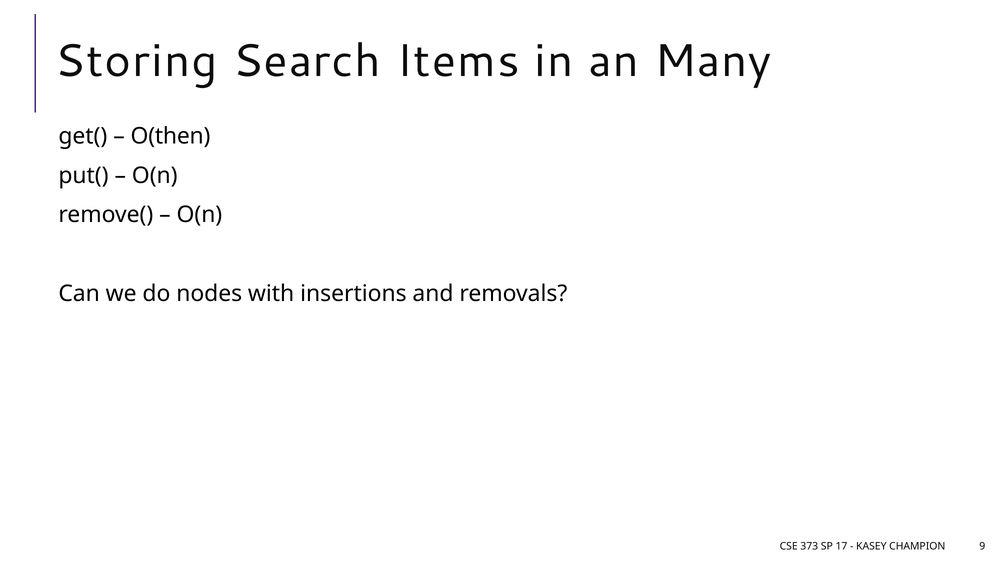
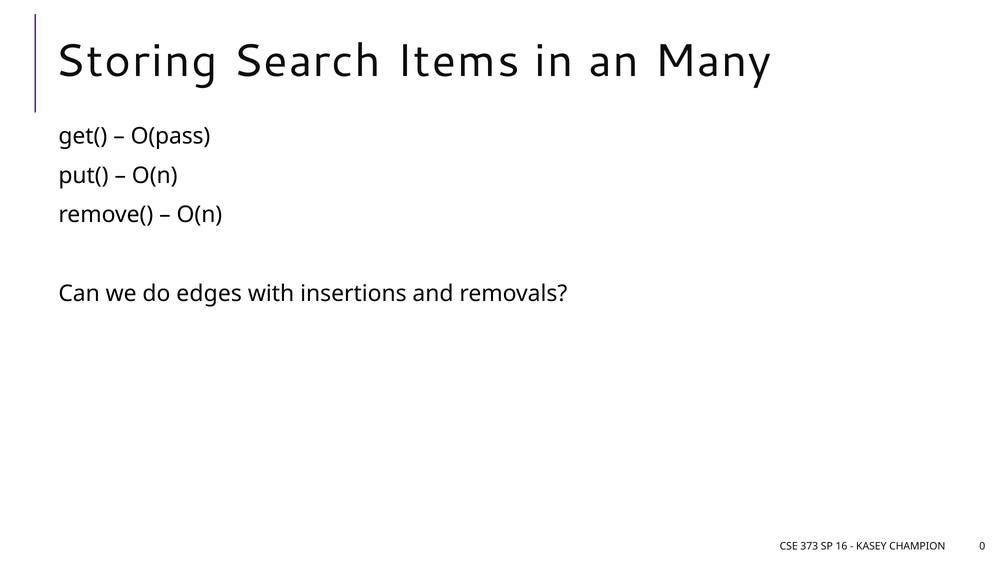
O(then: O(then -> O(pass
nodes: nodes -> edges
17: 17 -> 16
9: 9 -> 0
